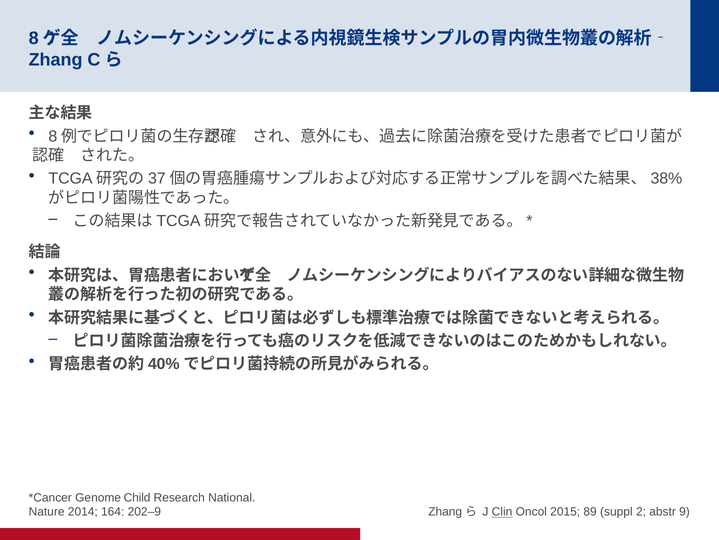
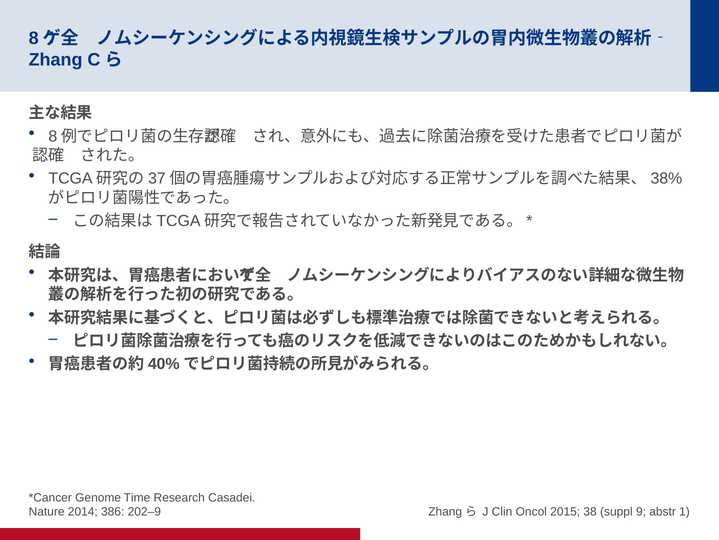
Child: Child -> Time
National: National -> Casadei
164: 164 -> 386
Clin underline: present -> none
89: 89 -> 38
2: 2 -> 9
9: 9 -> 1
